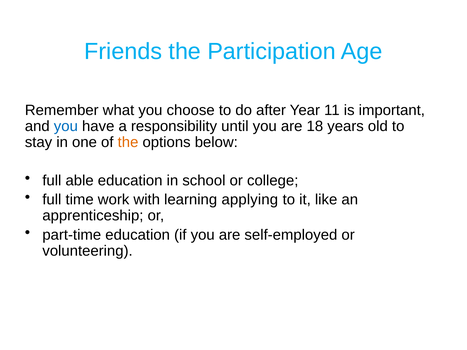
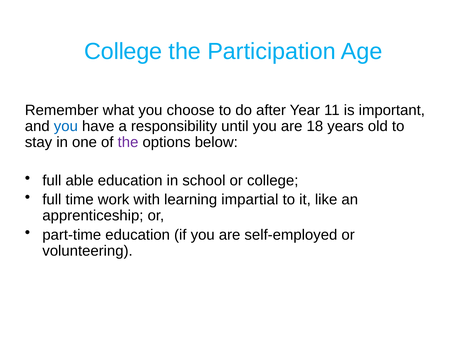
Friends at (123, 51): Friends -> College
the at (128, 142) colour: orange -> purple
applying: applying -> impartial
